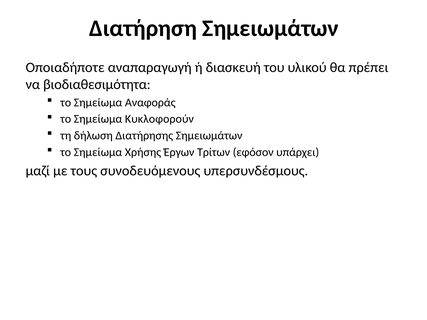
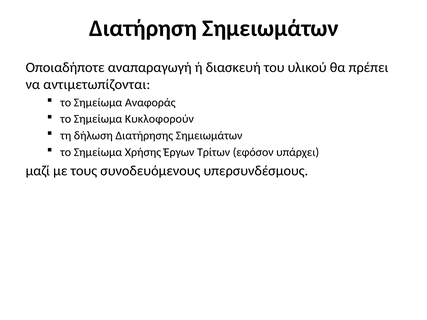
βιοδιαθεσιμότητα: βιοδιαθεσιμότητα -> αντιμετωπίζονται
